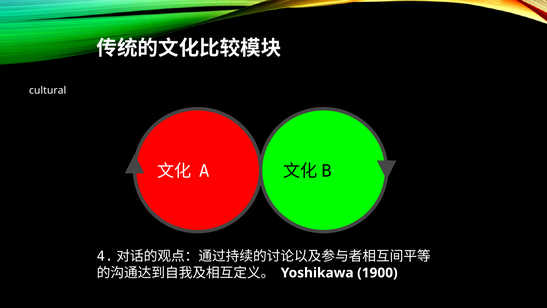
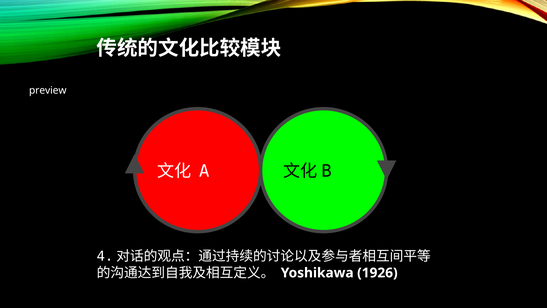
cultural: cultural -> preview
1900: 1900 -> 1926
